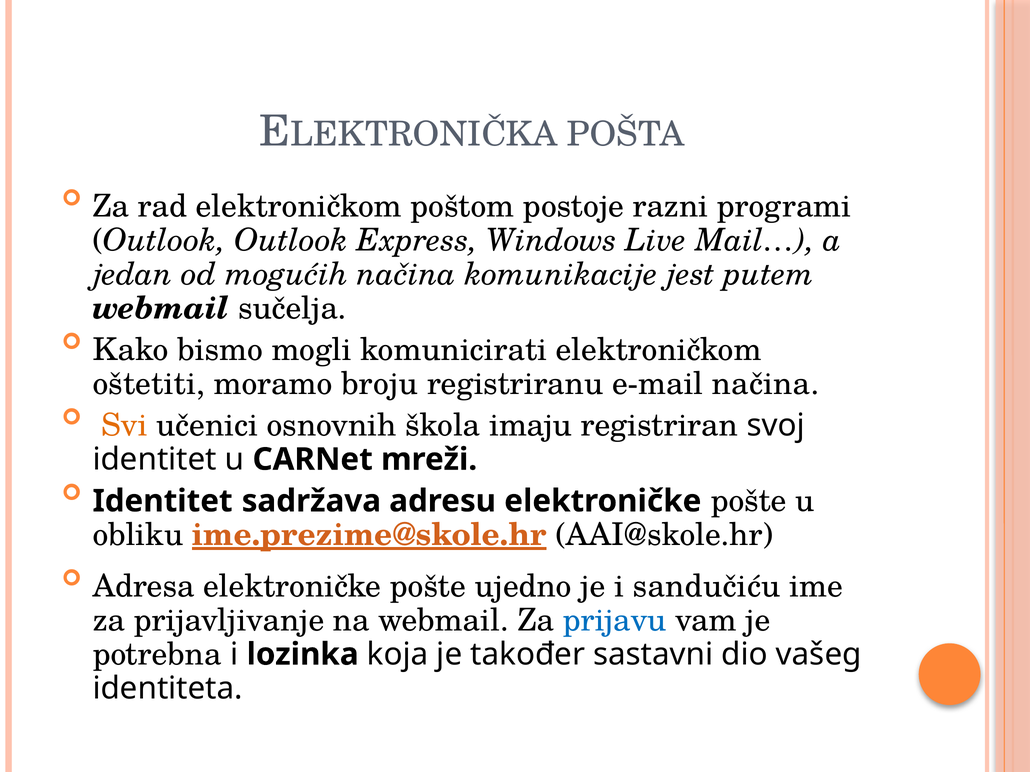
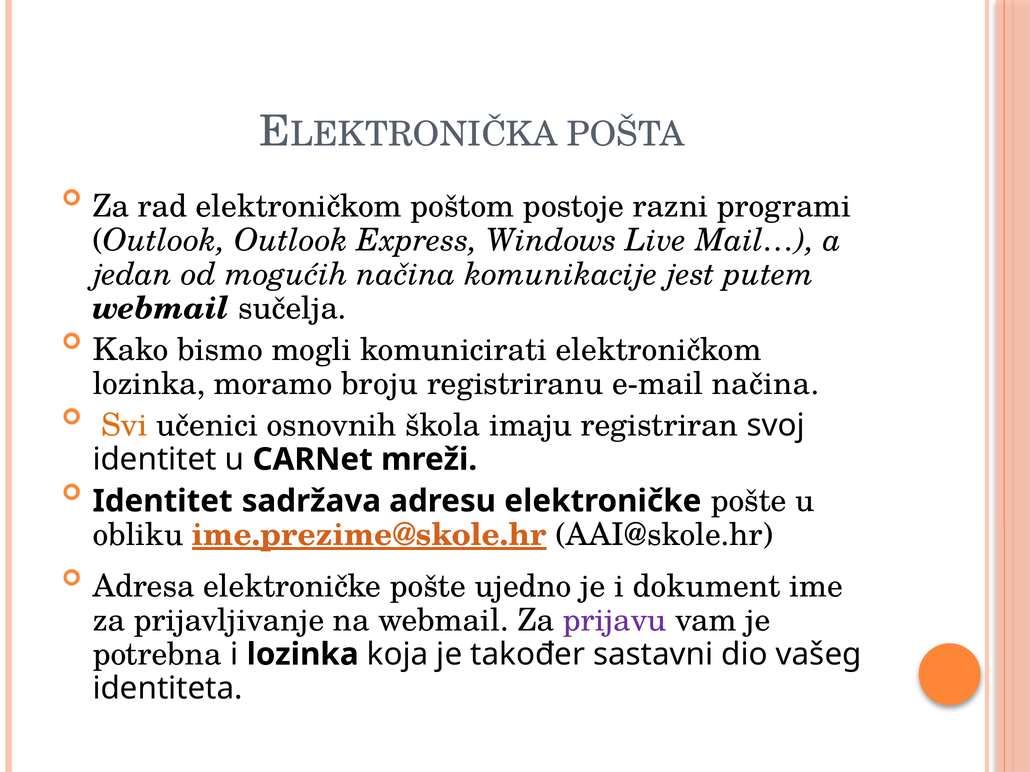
oštetiti at (149, 384): oštetiti -> lozinka
sandučiću: sandučiću -> dokument
prijavu colour: blue -> purple
